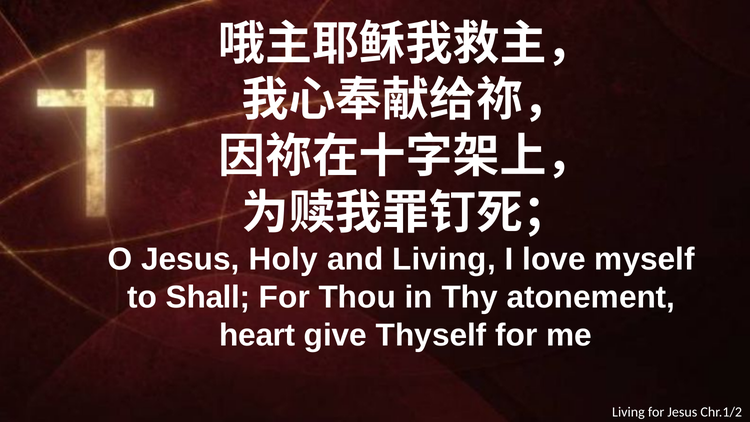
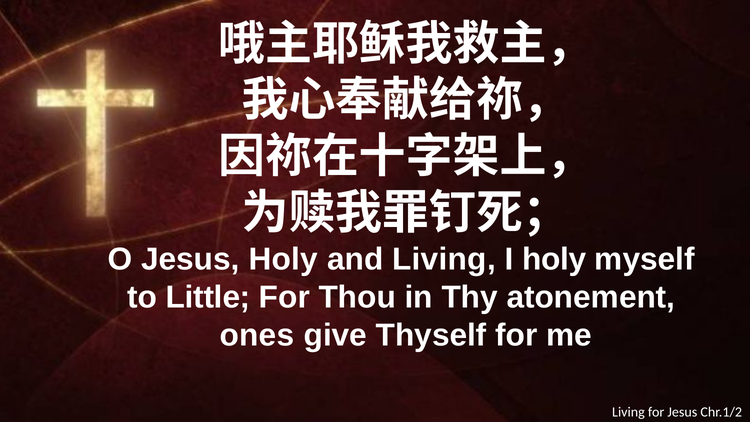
I love: love -> holy
Shall: Shall -> Little
heart: heart -> ones
